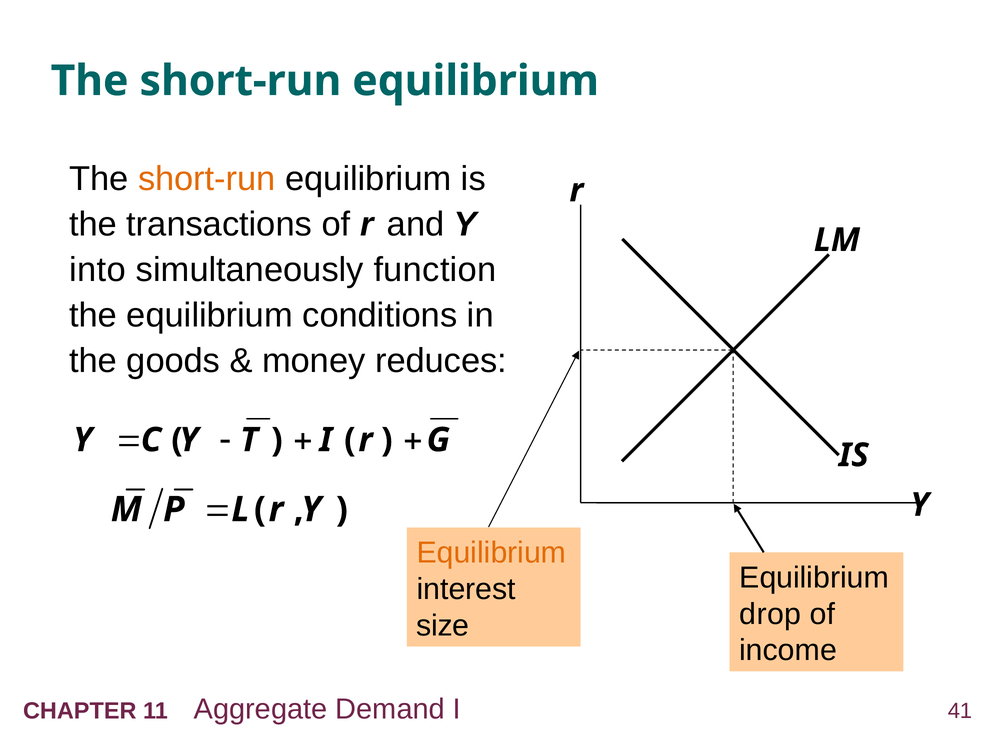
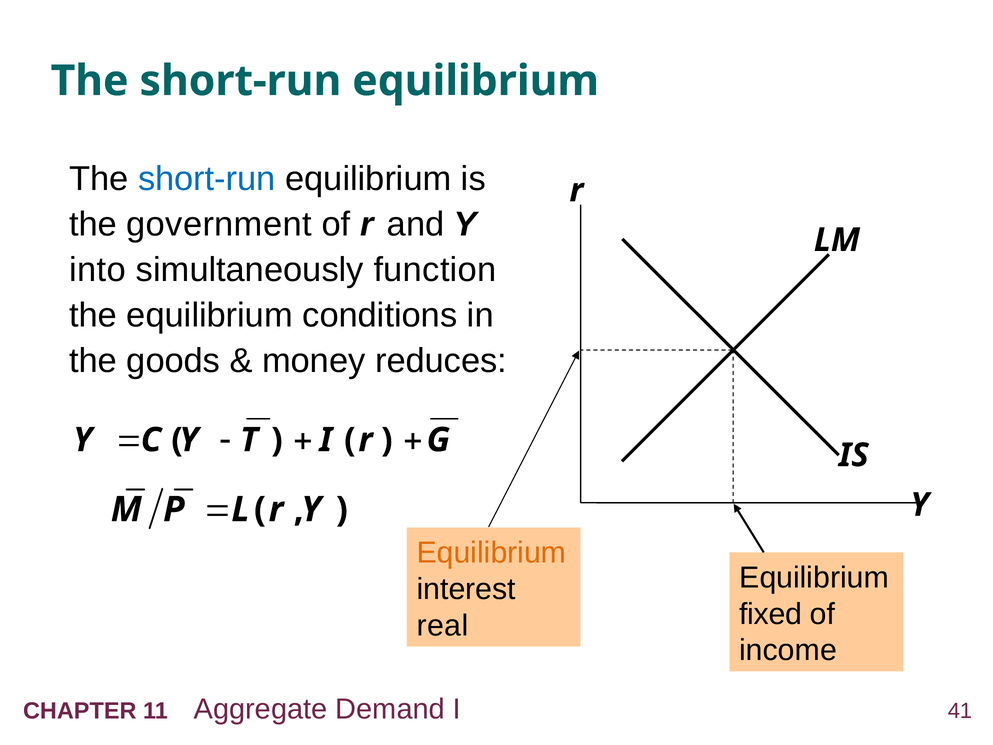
short-run at (207, 179) colour: orange -> blue
transactions: transactions -> government
drop: drop -> fixed
size: size -> real
